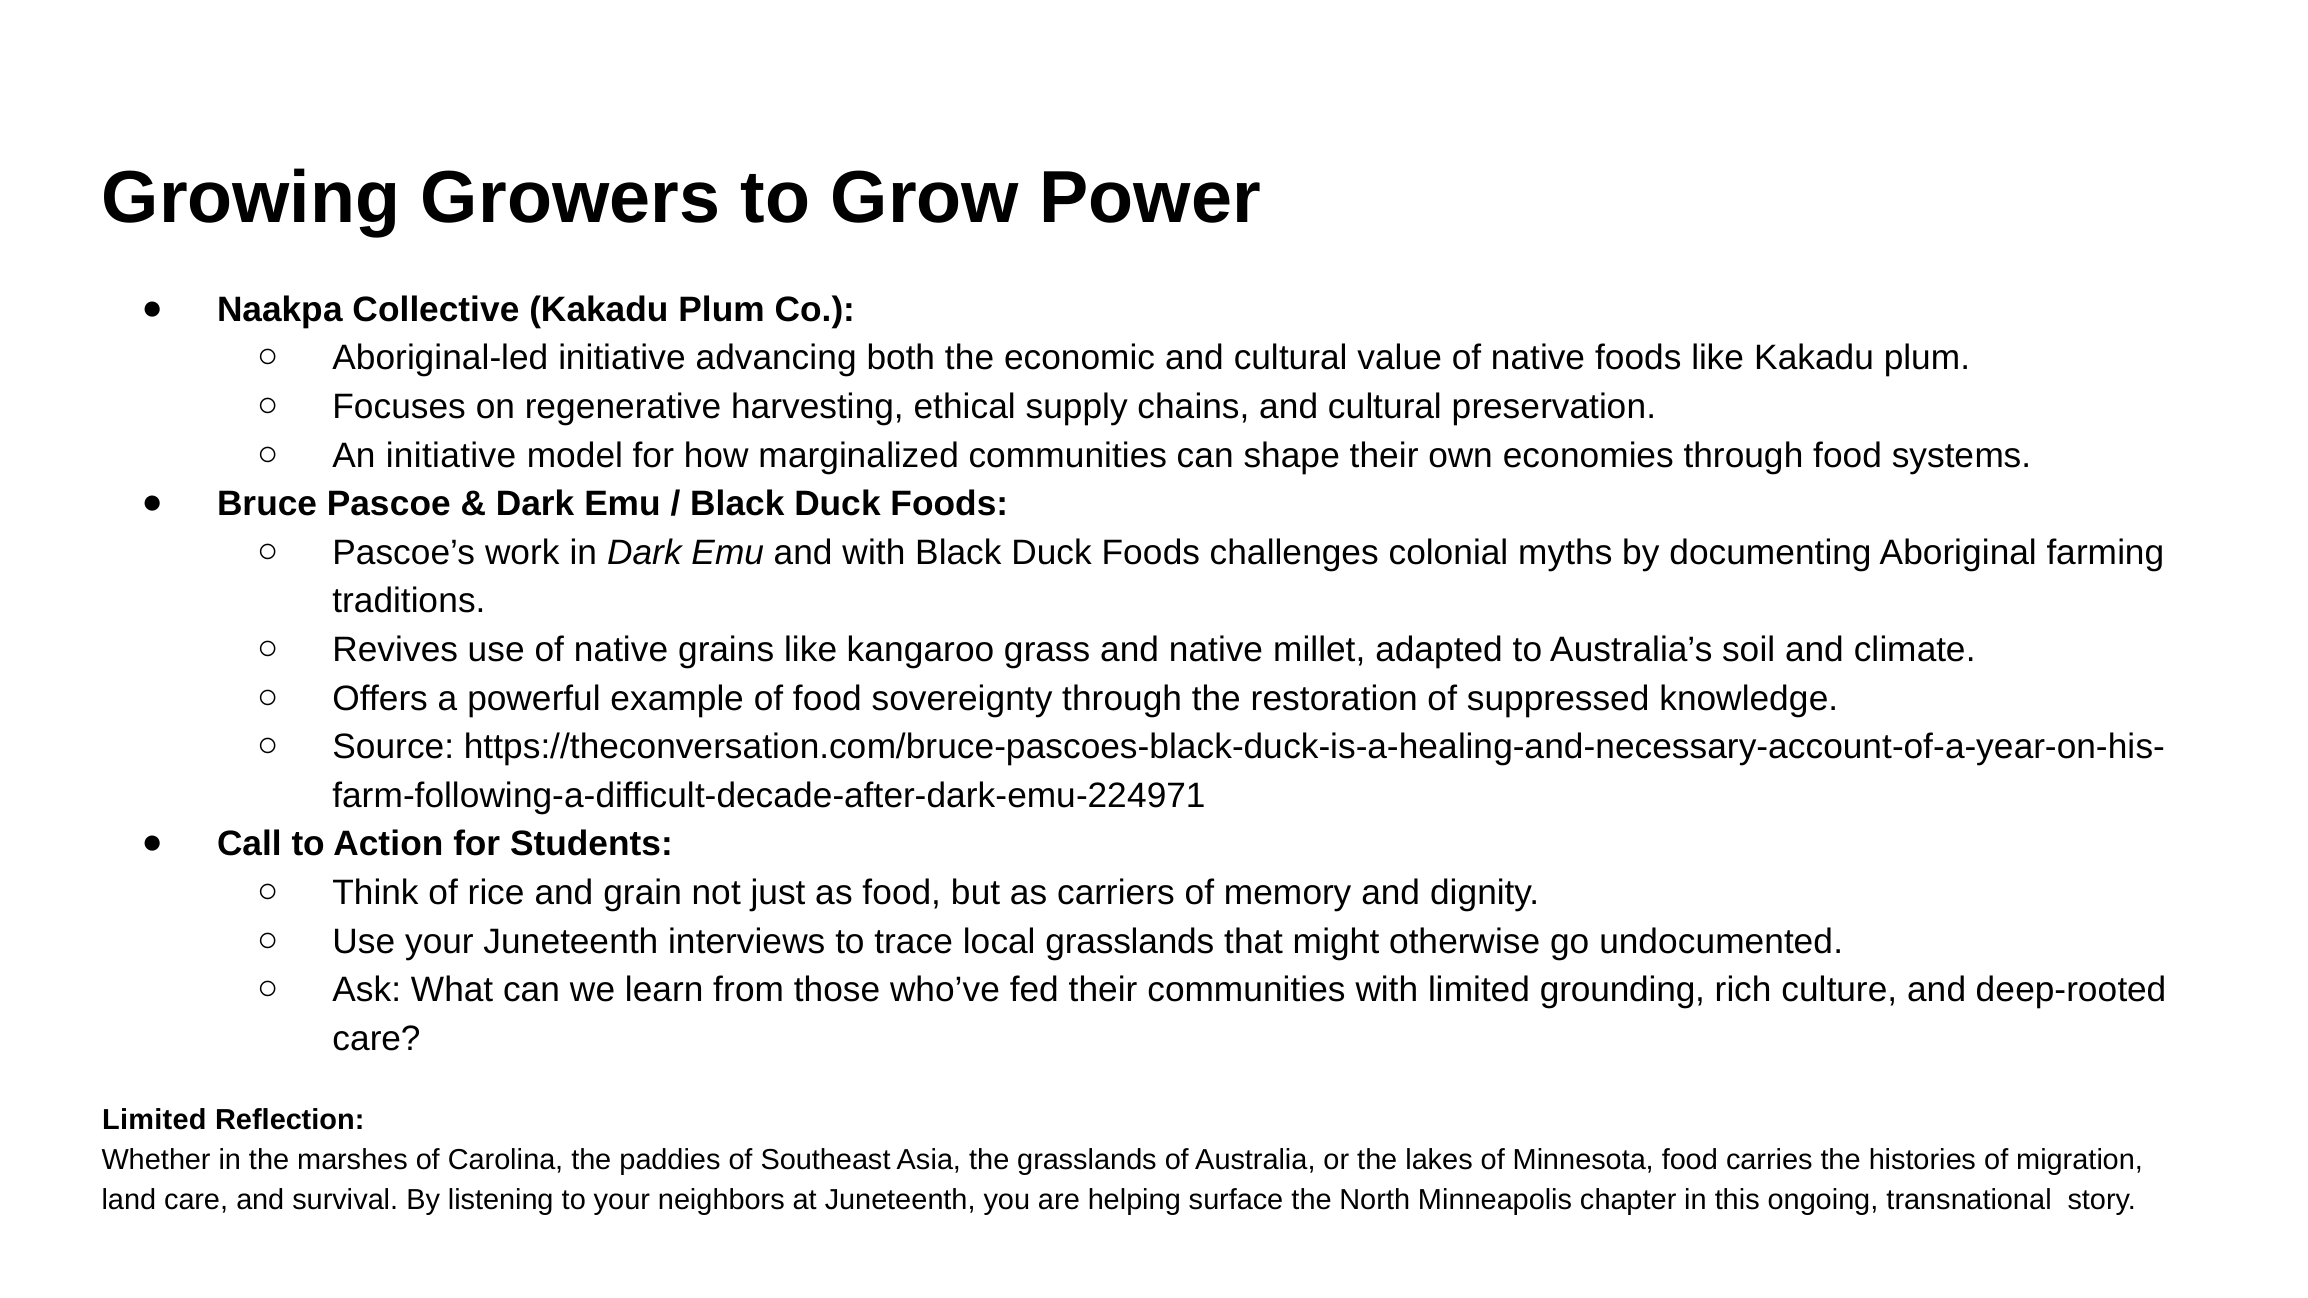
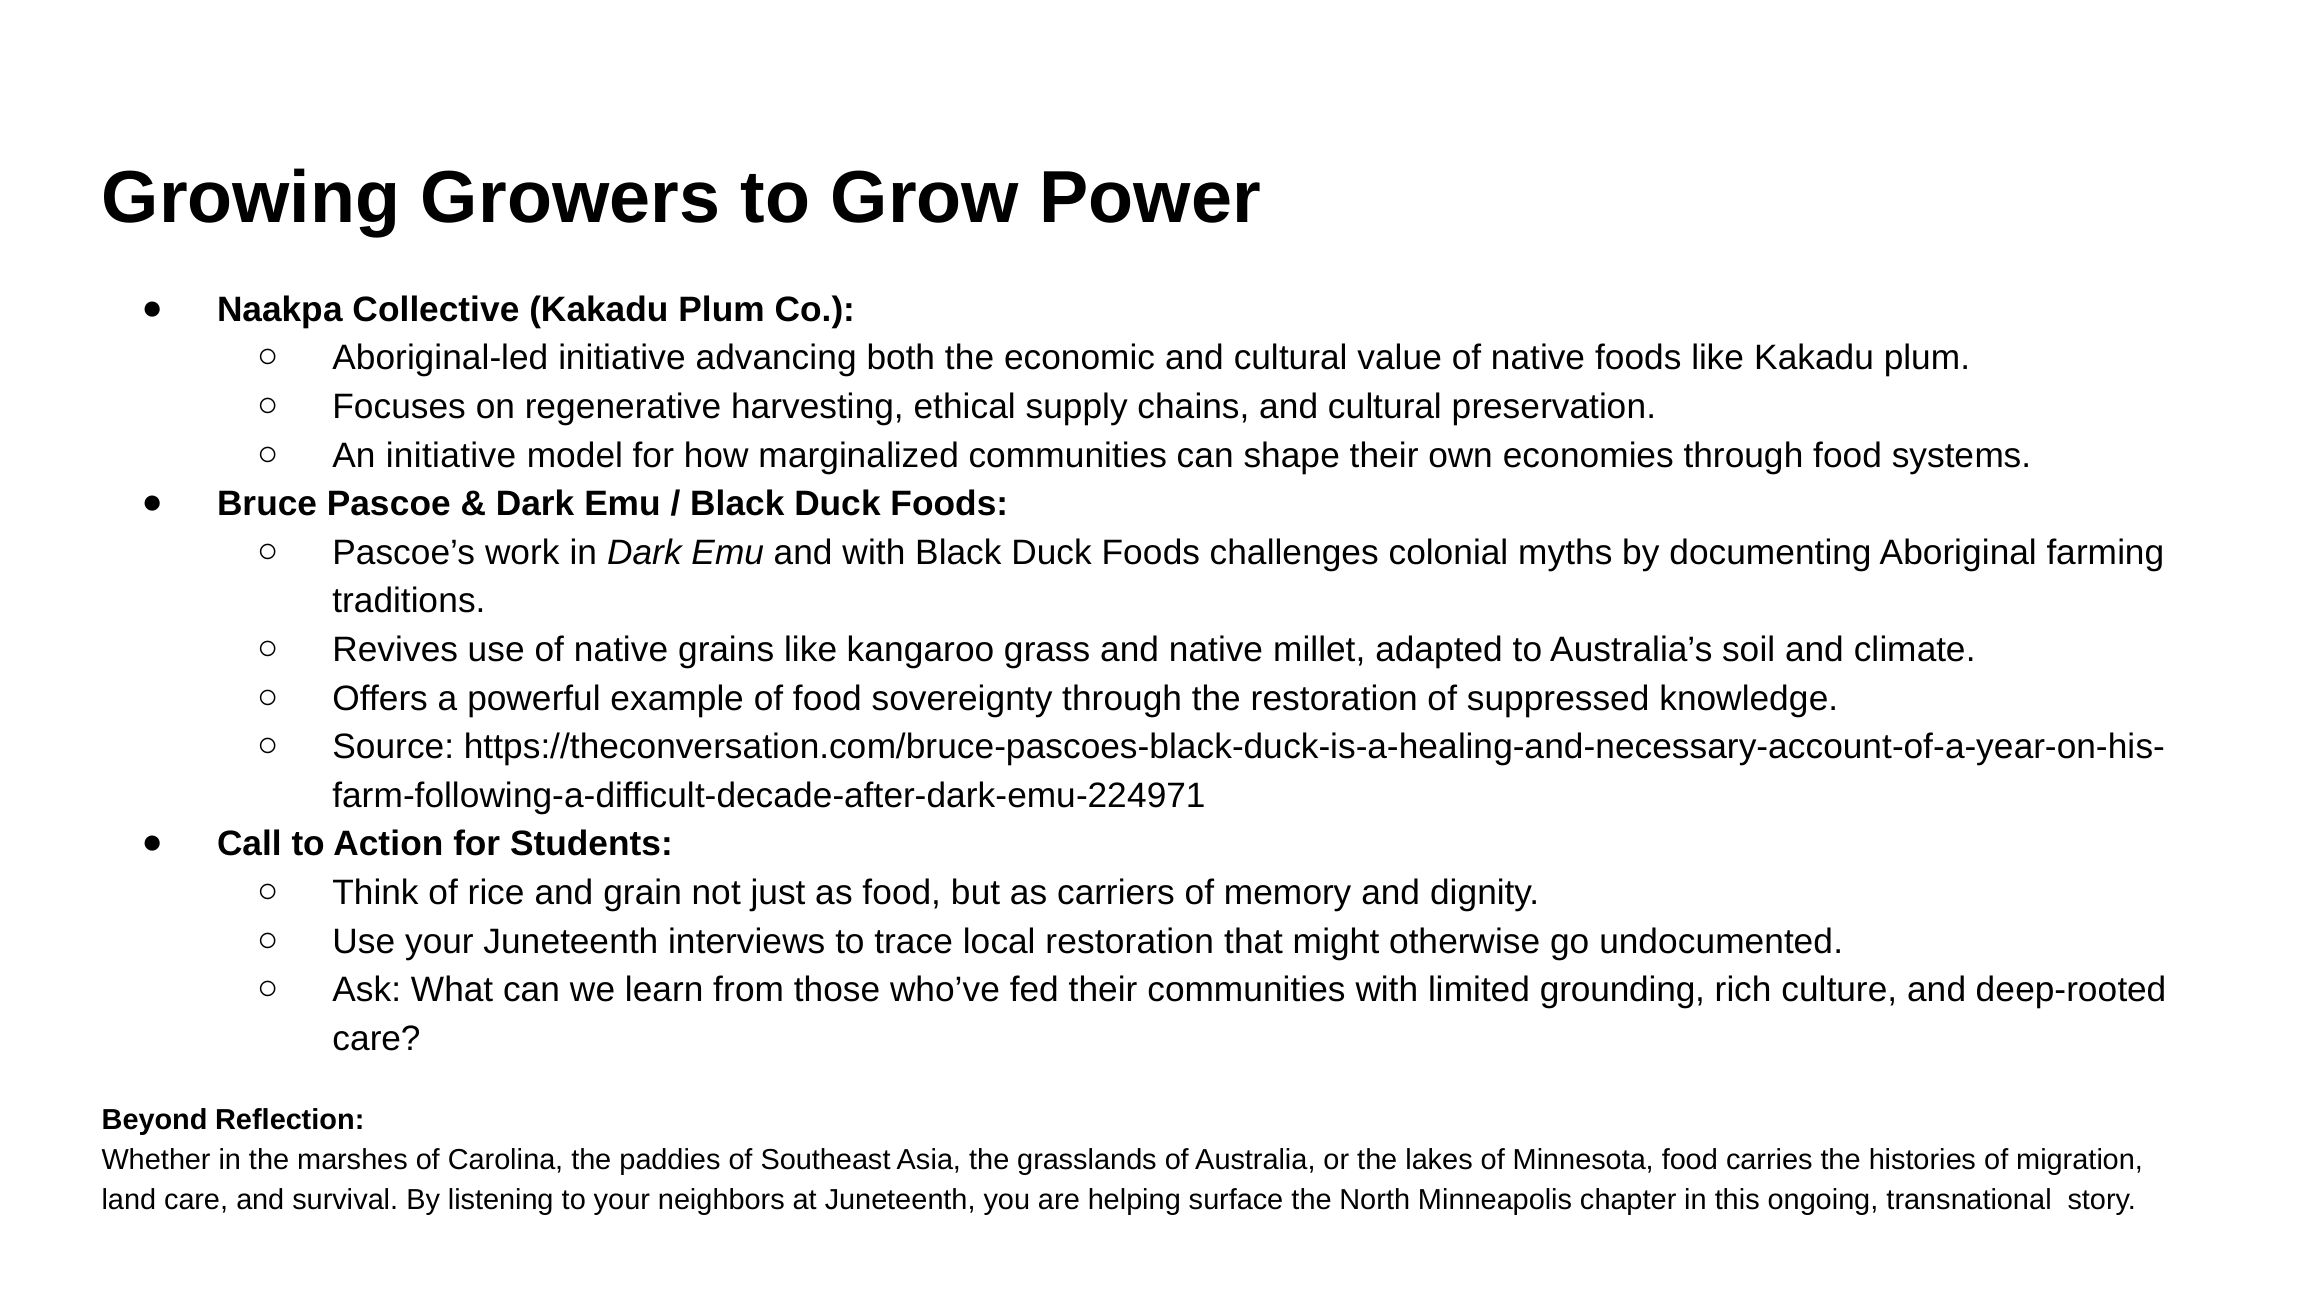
local grasslands: grasslands -> restoration
Limited at (154, 1121): Limited -> Beyond
